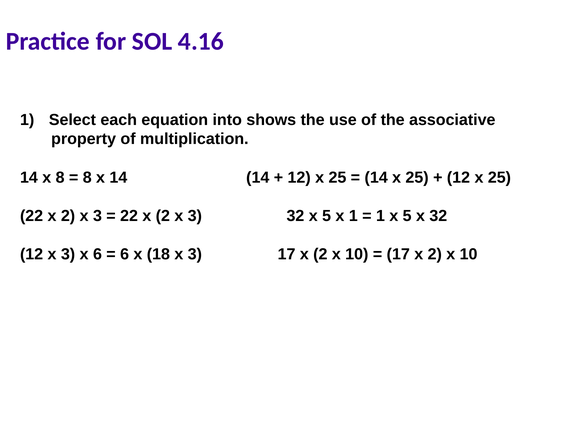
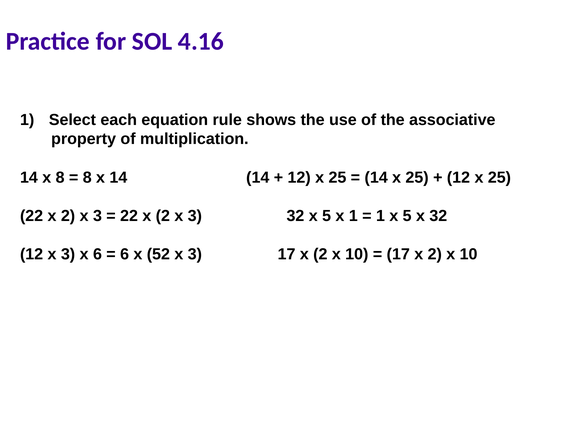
into: into -> rule
18: 18 -> 52
